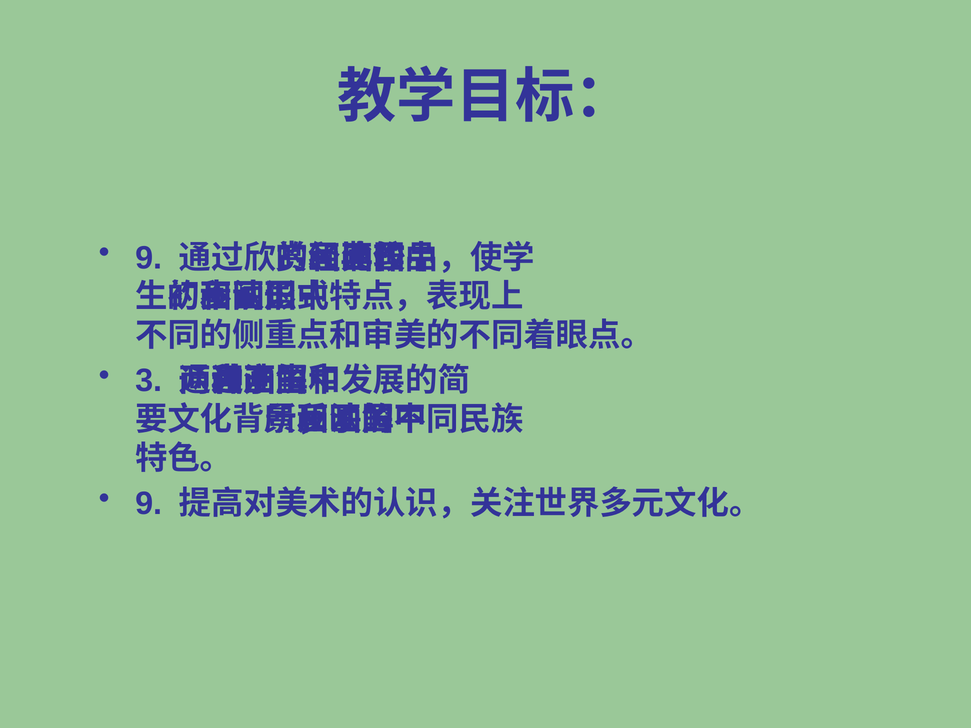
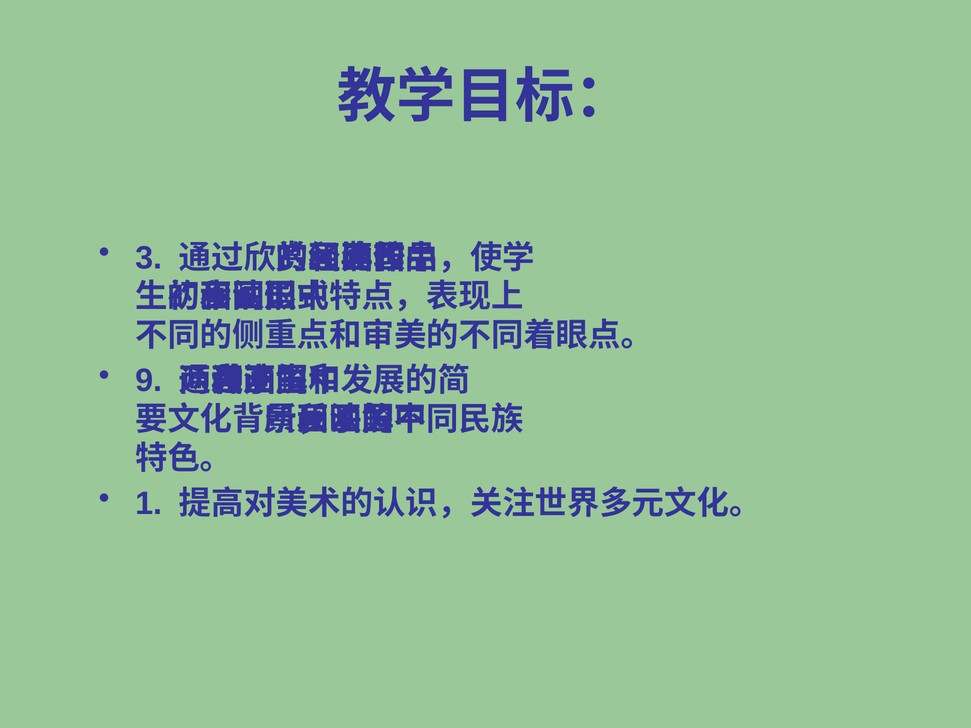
9 at (149, 258): 9 -> 3
3: 3 -> 9
9 at (149, 504): 9 -> 1
